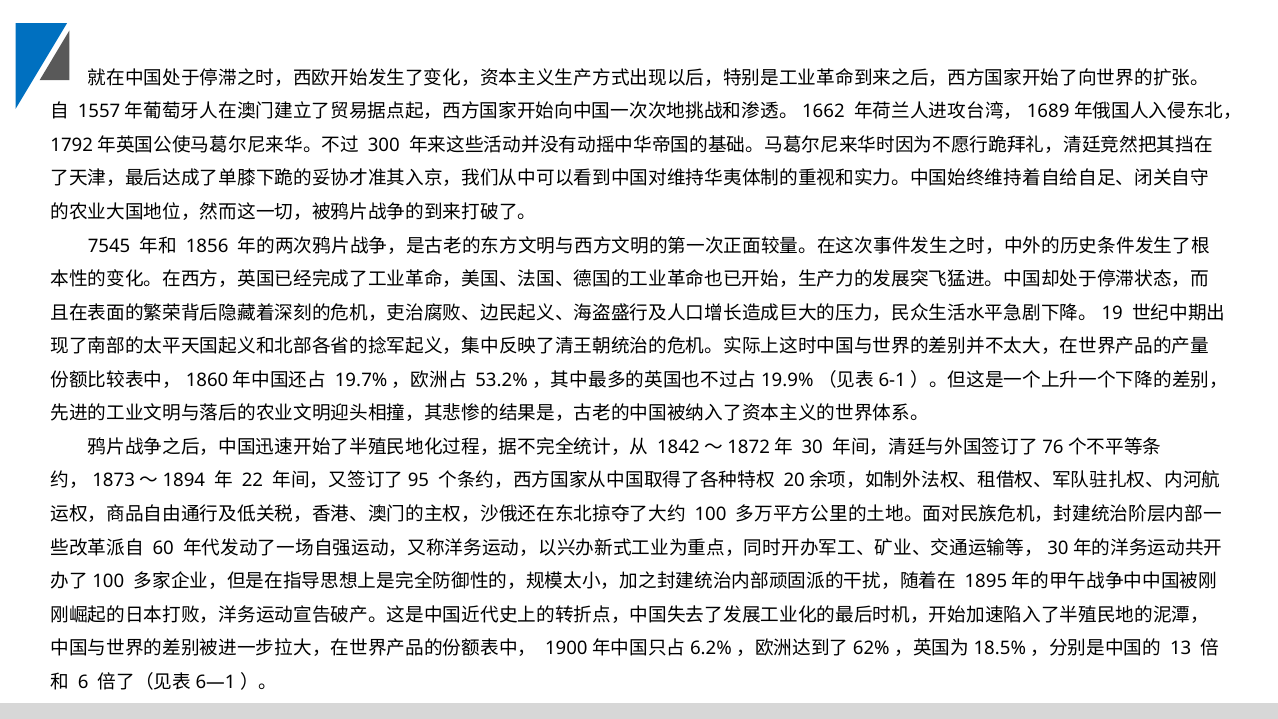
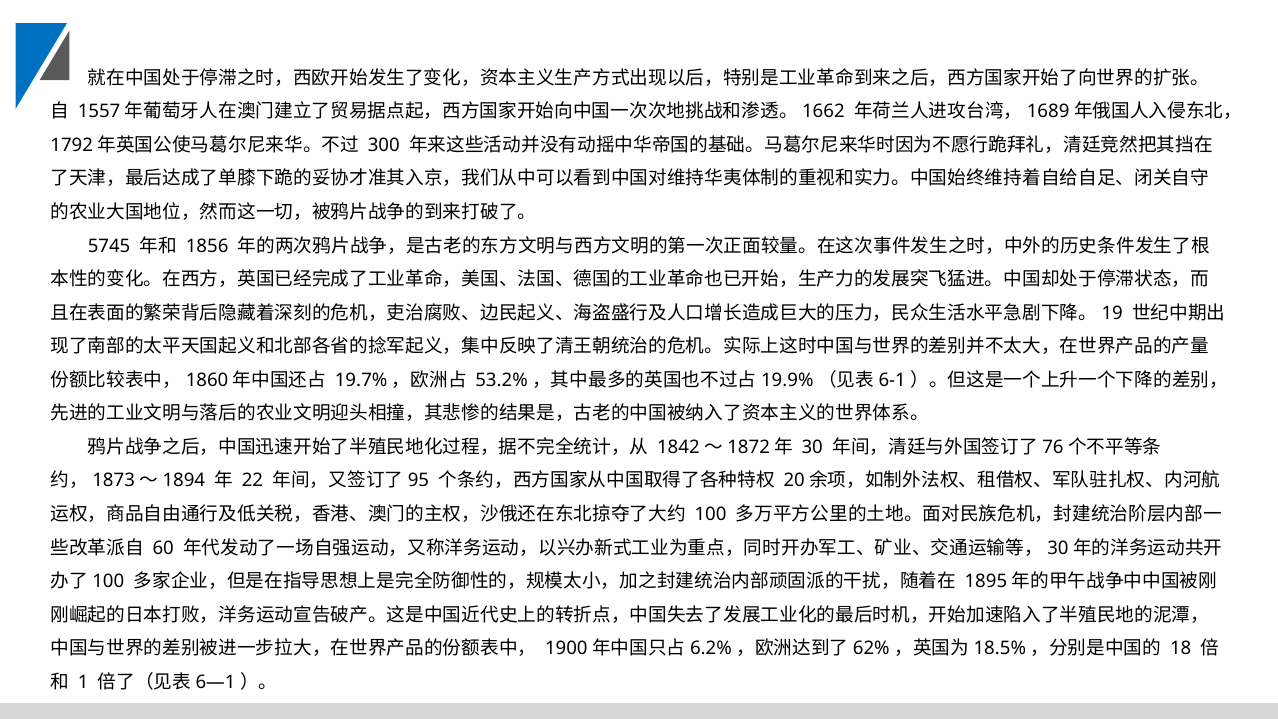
7545: 7545 -> 5745
13: 13 -> 18
6: 6 -> 1
